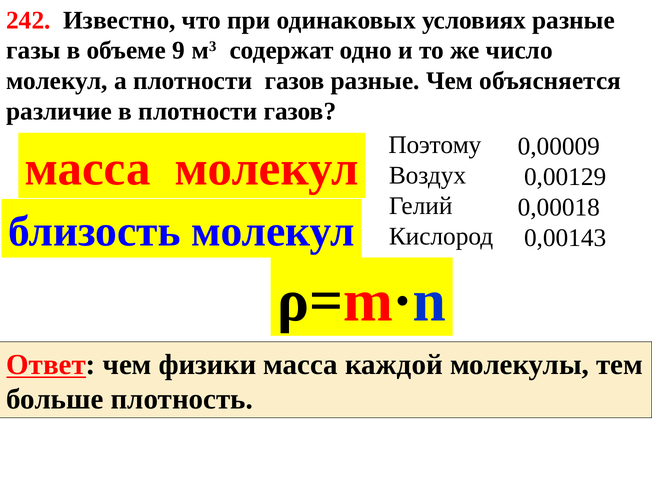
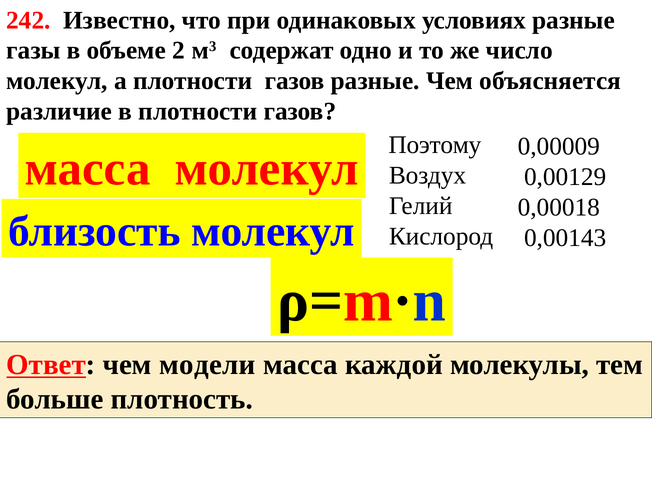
9: 9 -> 2
физики: физики -> модели
